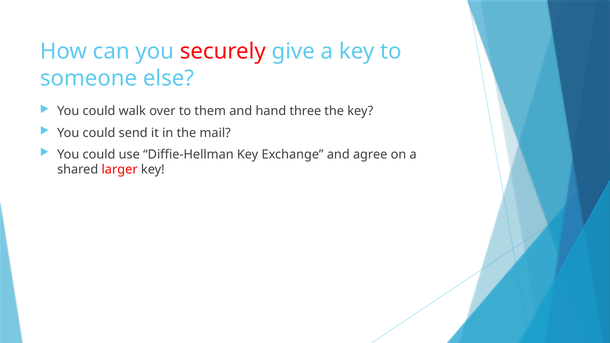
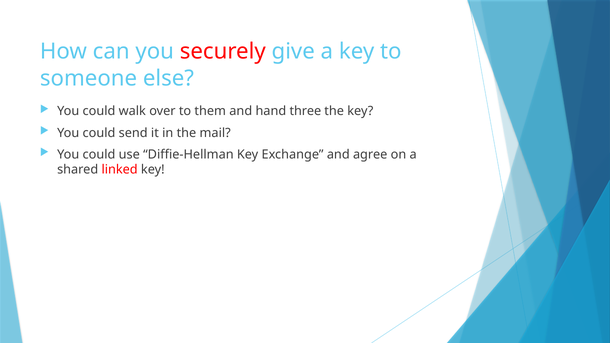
larger: larger -> linked
